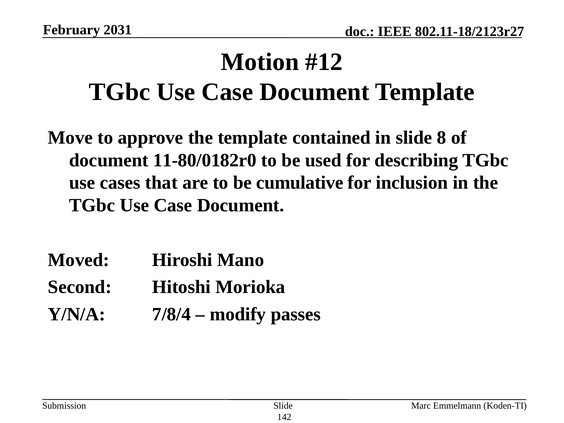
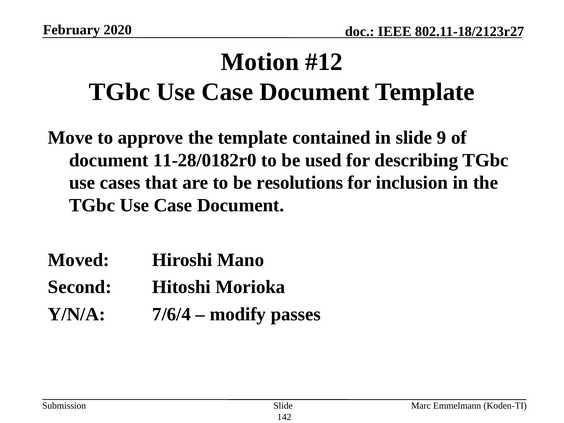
2031: 2031 -> 2020
8: 8 -> 9
11-80/0182r0: 11-80/0182r0 -> 11-28/0182r0
cumulative: cumulative -> resolutions
7/8/4: 7/8/4 -> 7/6/4
